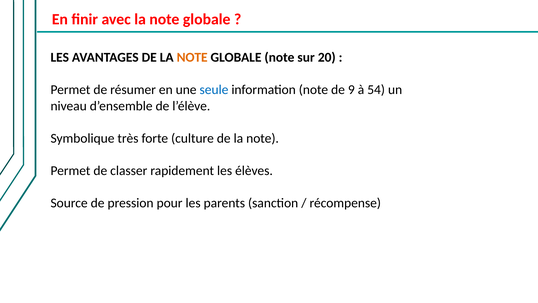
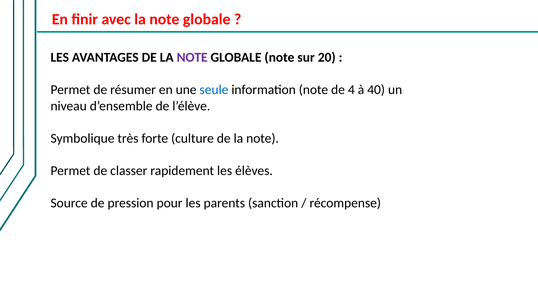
NOTE at (192, 57) colour: orange -> purple
9: 9 -> 4
54: 54 -> 40
